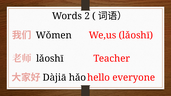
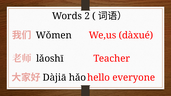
We,us lǎoshī: lǎoshī -> dàxué
